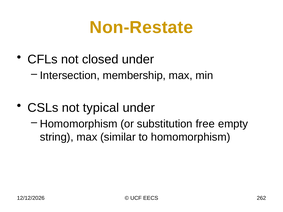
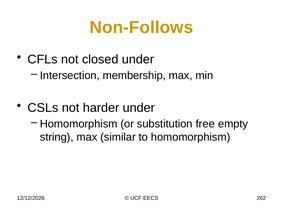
Non-Restate: Non-Restate -> Non-Follows
typical: typical -> harder
